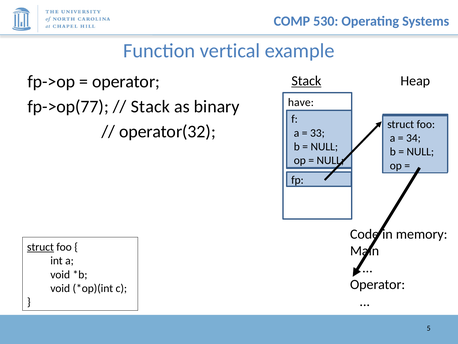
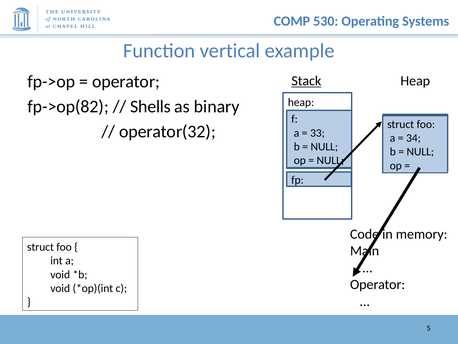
have at (301, 102): have -> heap
fp->op(77: fp->op(77 -> fp->op(82
Stack at (150, 106): Stack -> Shells
struct at (40, 247) underline: present -> none
